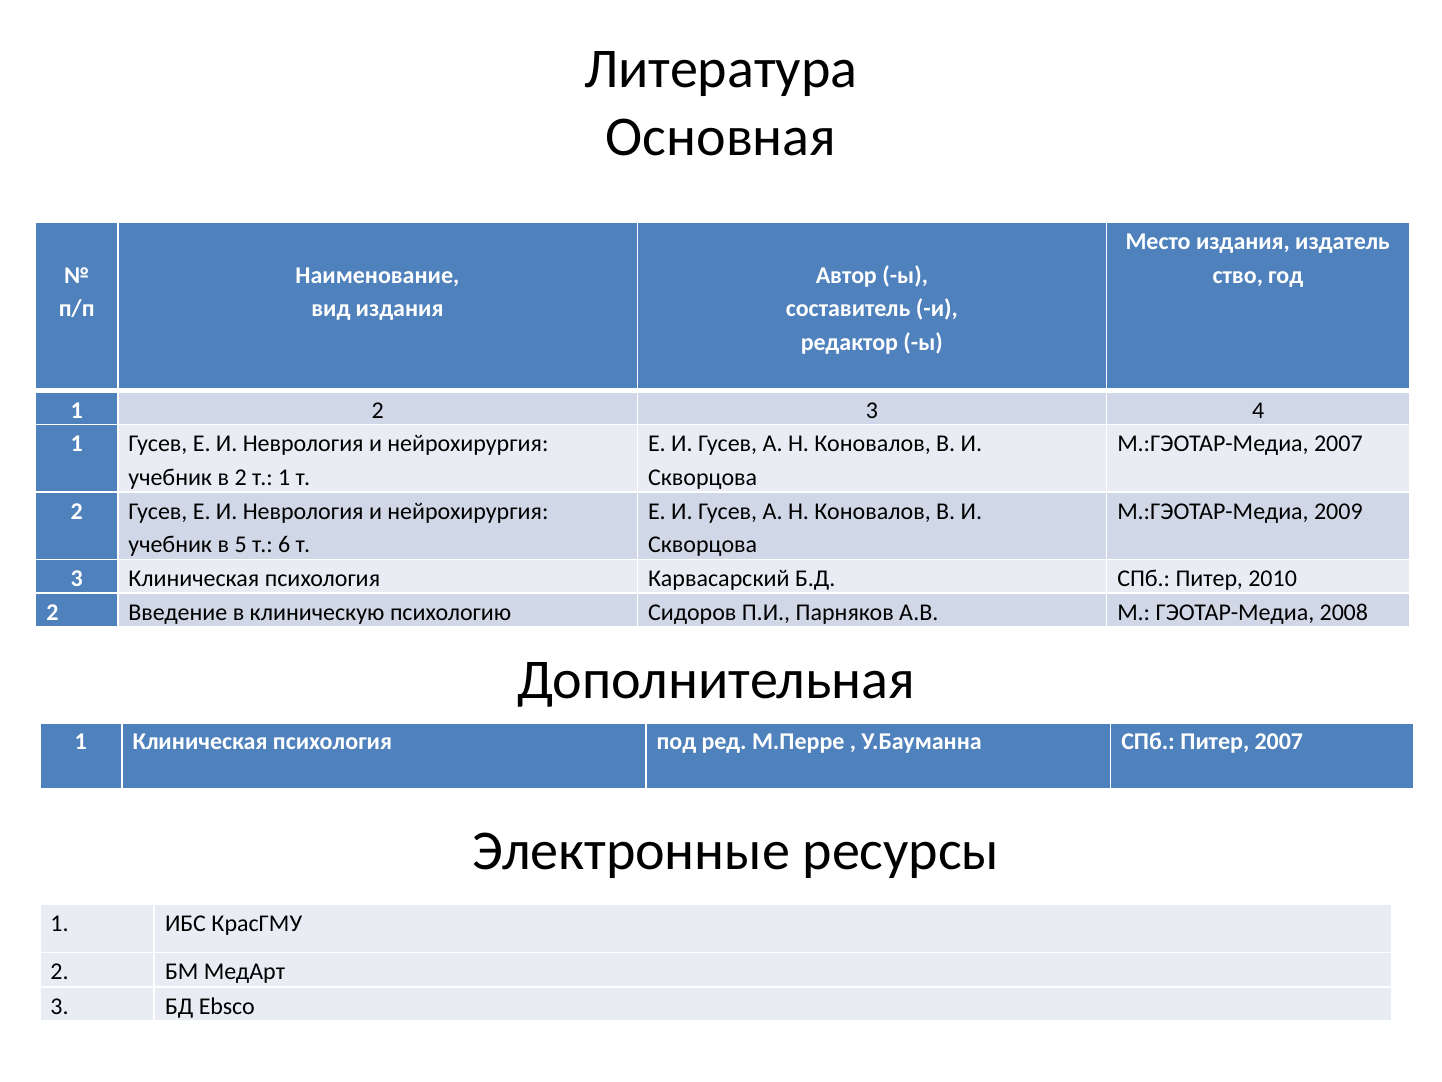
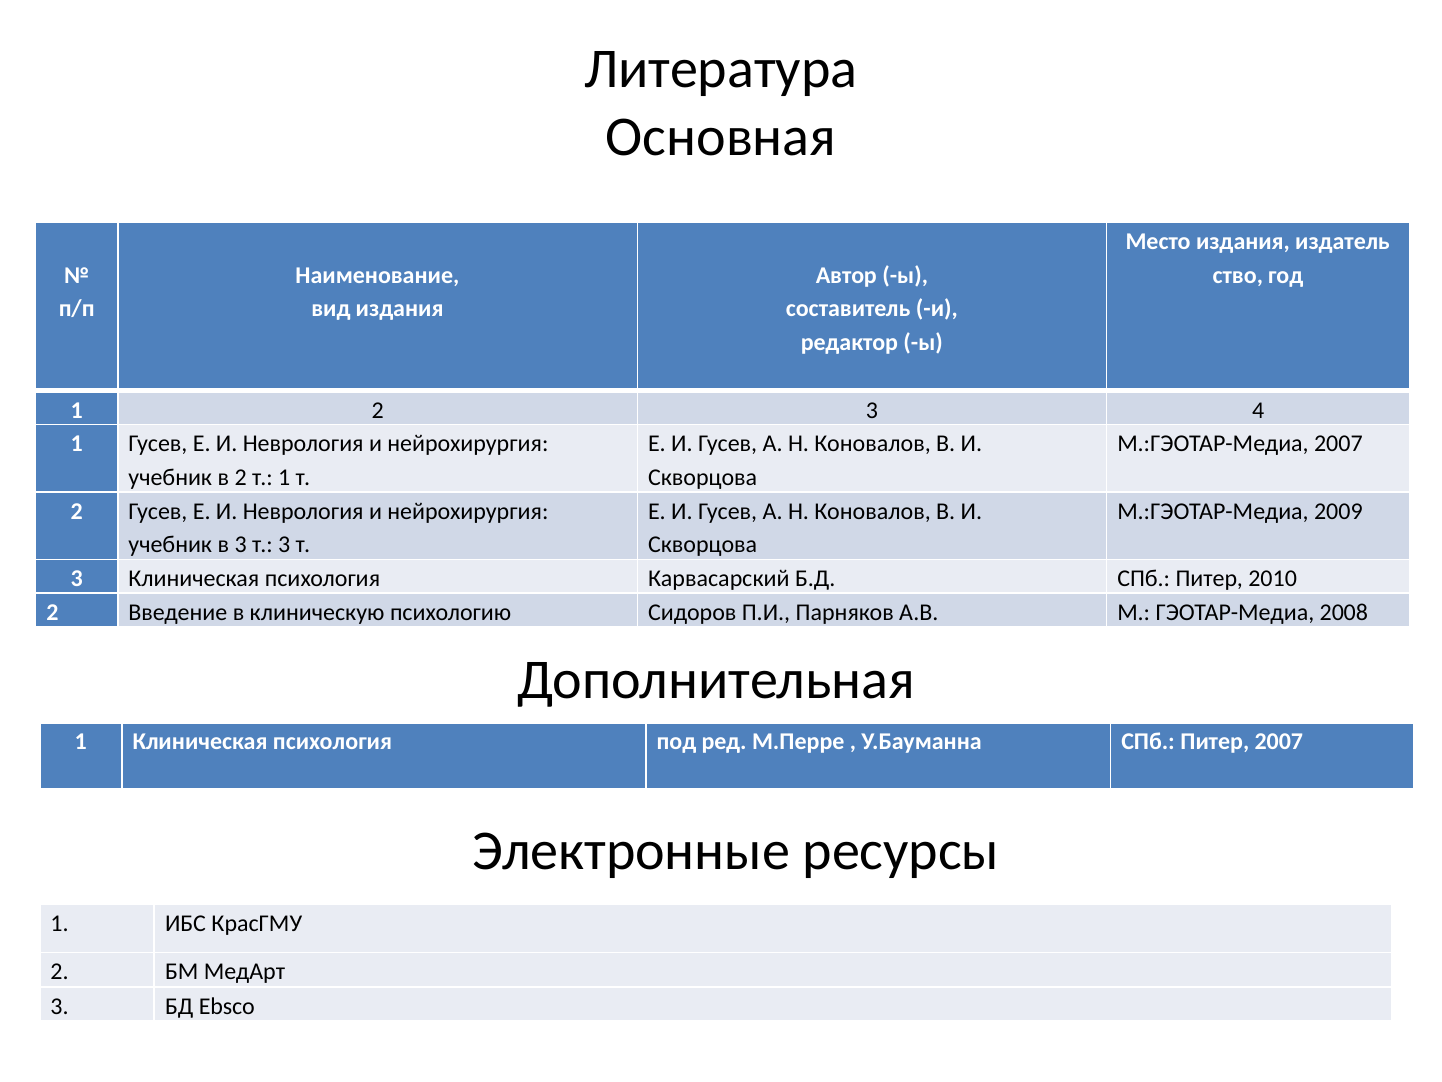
в 5: 5 -> 3
т 6: 6 -> 3
